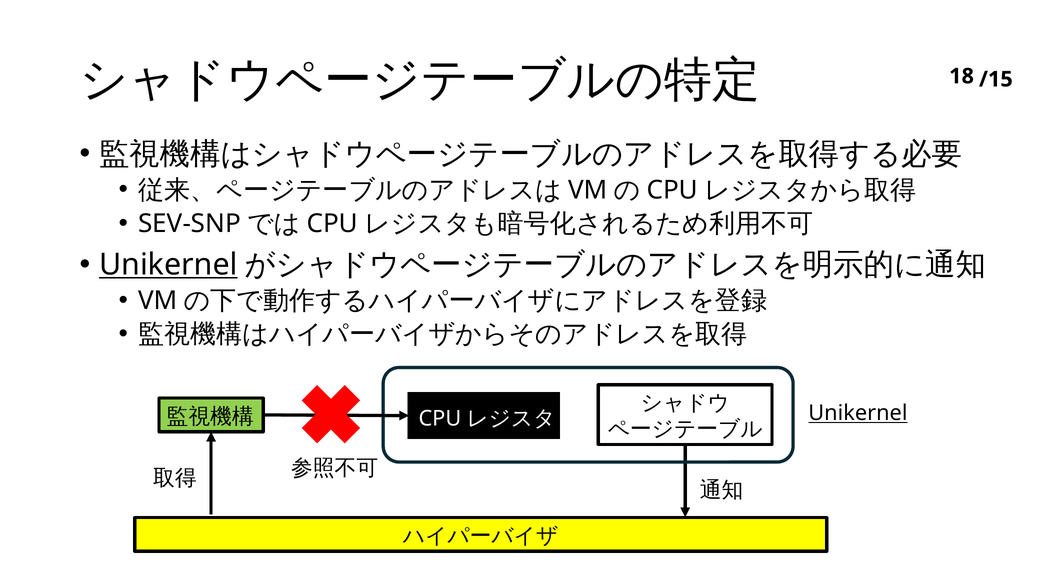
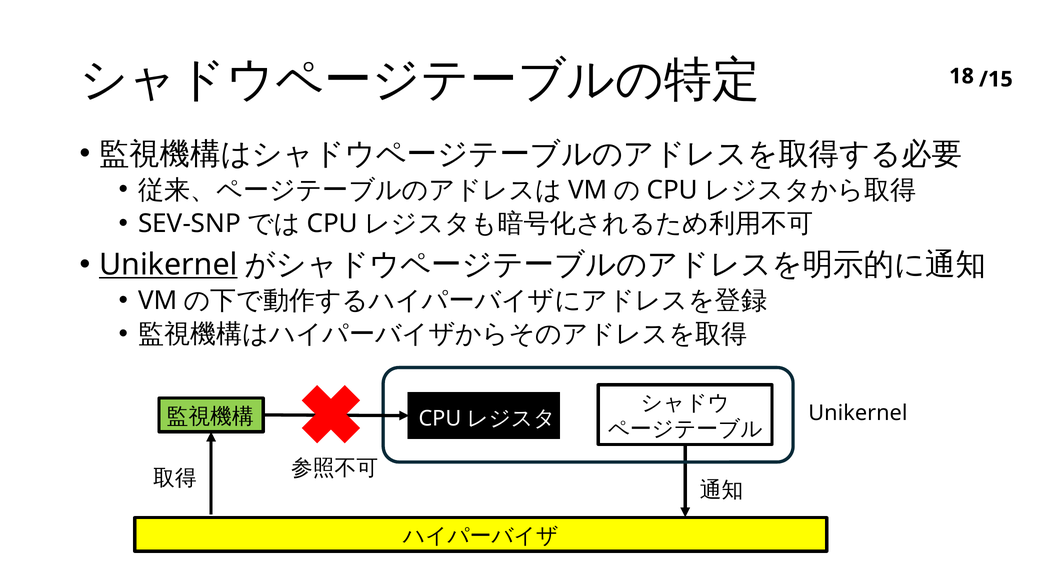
Unikernel at (858, 414) underline: present -> none
